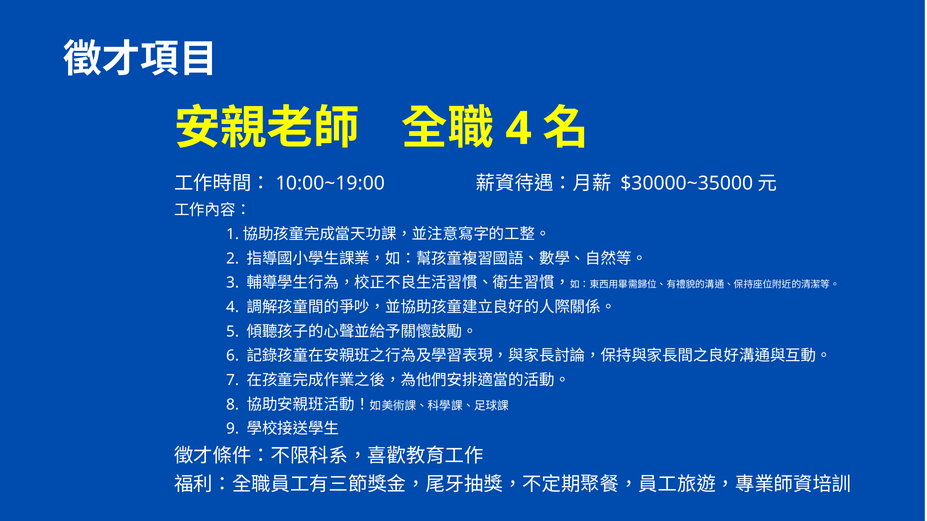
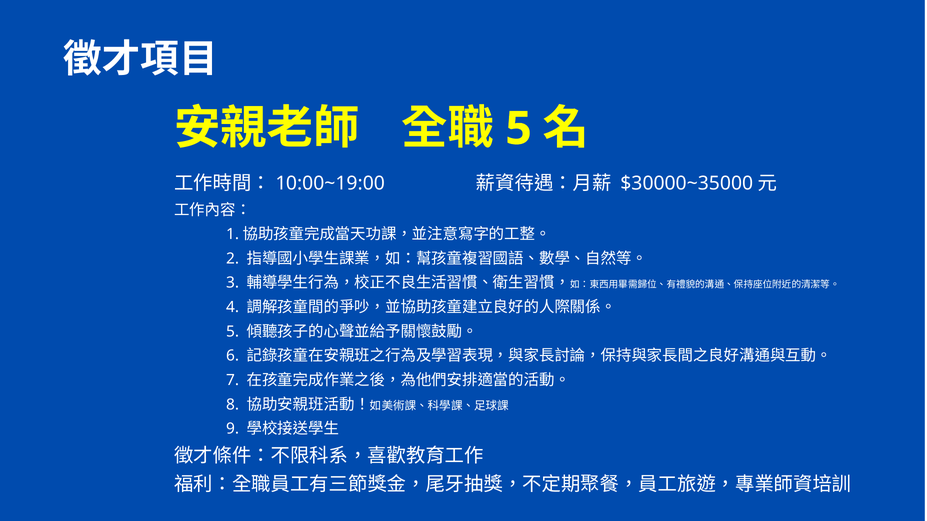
4 at (519, 129): 4 -> 5
